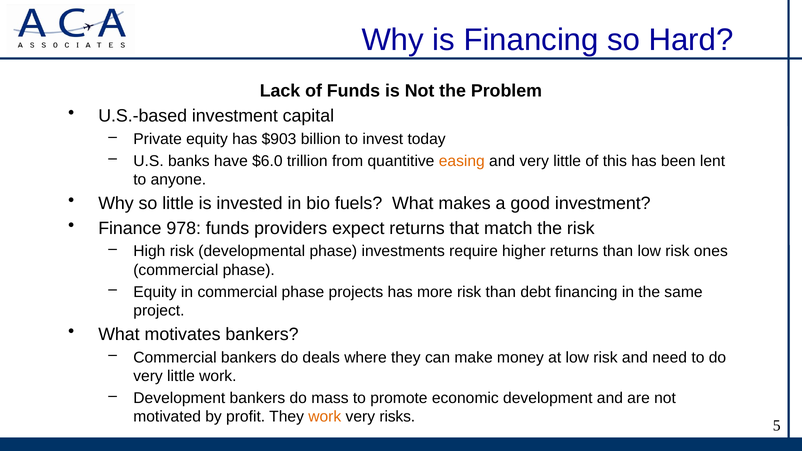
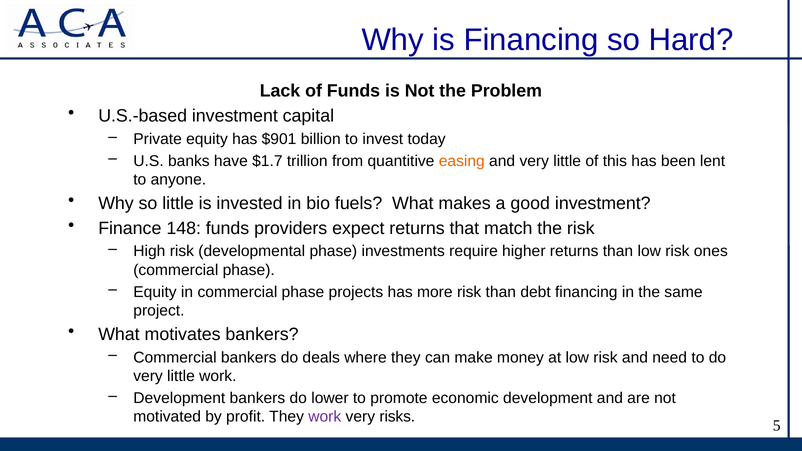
$903: $903 -> $901
$6.0: $6.0 -> $1.7
978: 978 -> 148
mass: mass -> lower
work at (325, 417) colour: orange -> purple
